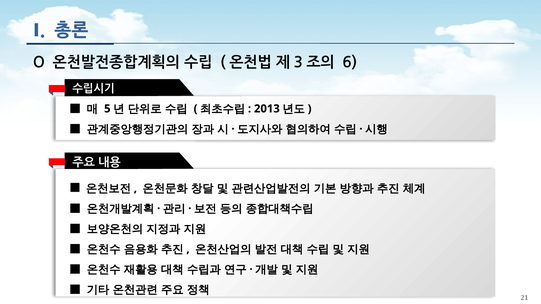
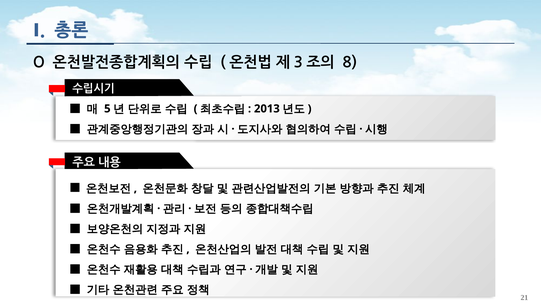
6: 6 -> 8
